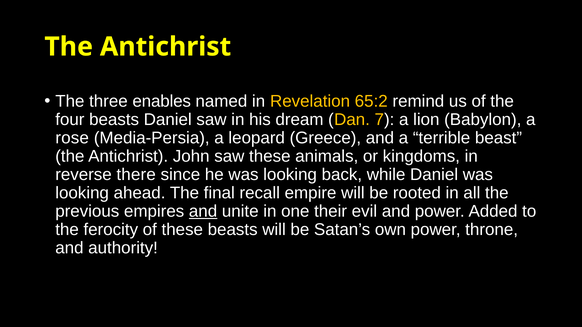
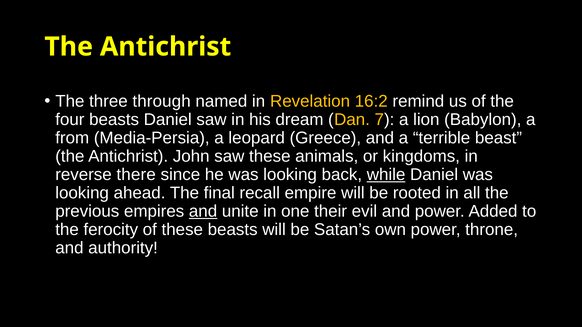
enables: enables -> through
65:2: 65:2 -> 16:2
rose: rose -> from
while underline: none -> present
